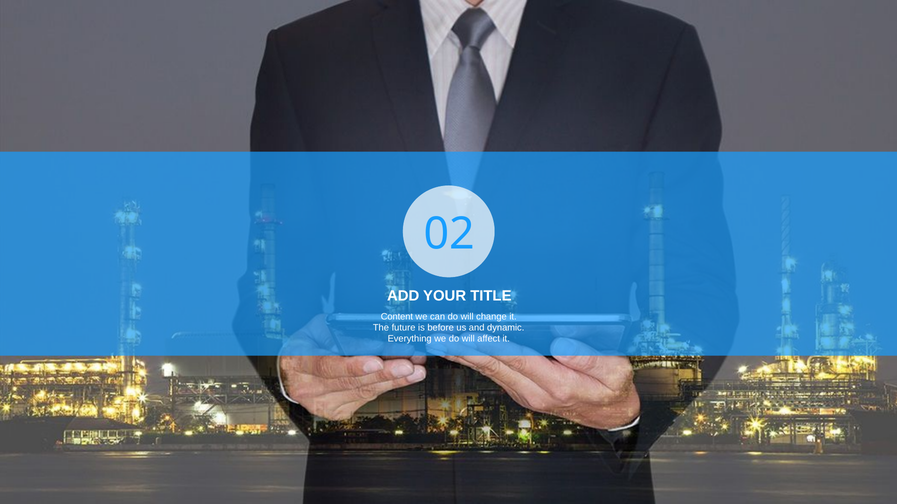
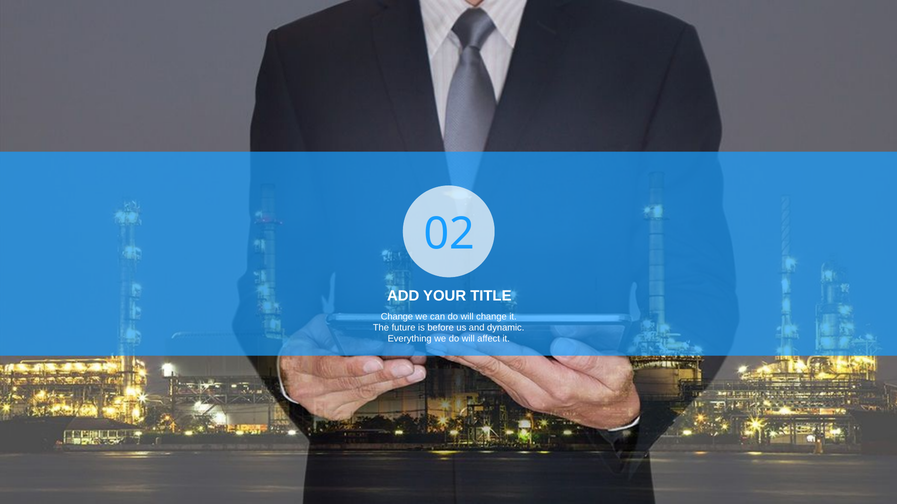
Content at (397, 317): Content -> Change
